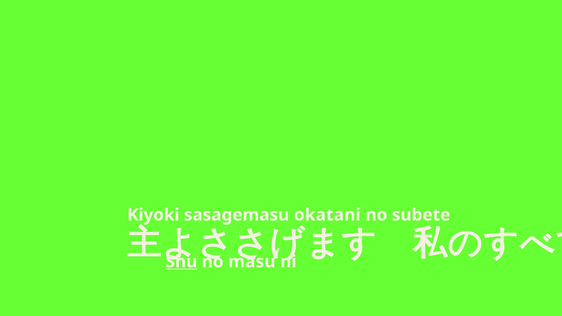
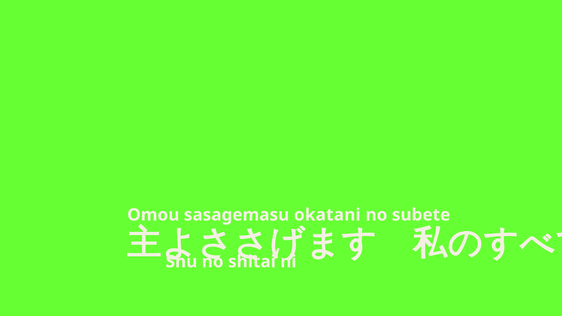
Kiyoki: Kiyoki -> Omou
Shu underline: present -> none
masu: masu -> shitai
